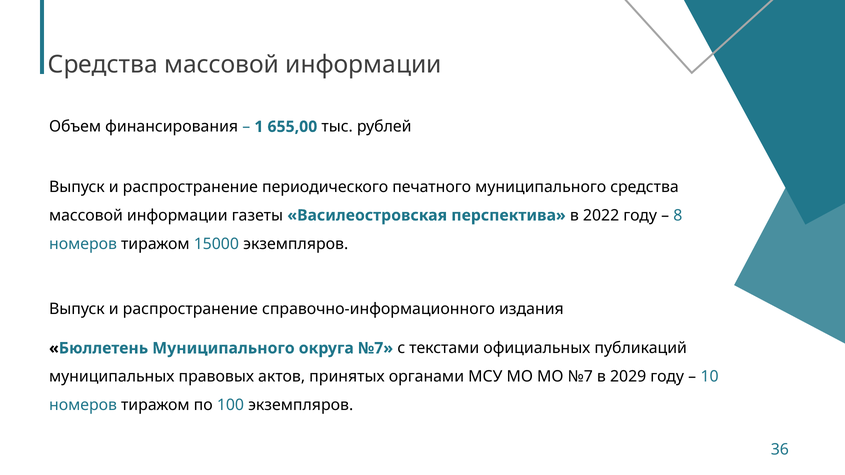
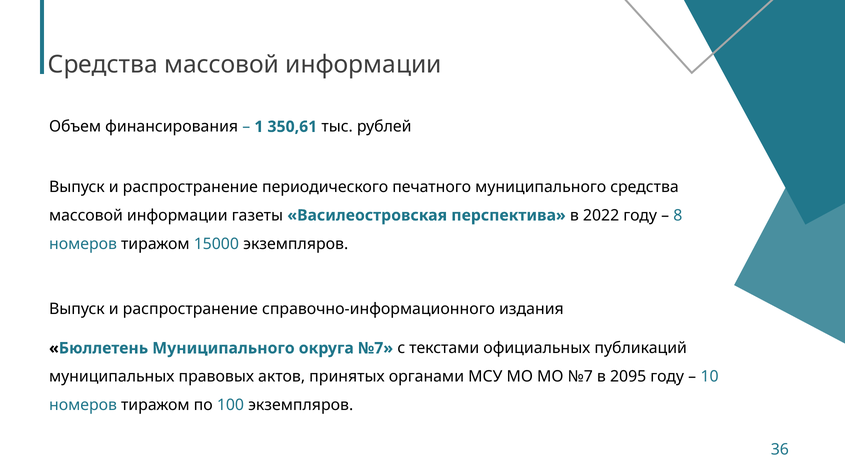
655,00: 655,00 -> 350,61
2029: 2029 -> 2095
